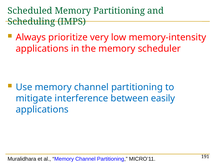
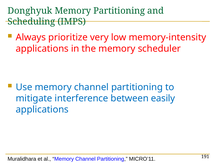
Scheduled: Scheduled -> Donghyuk
